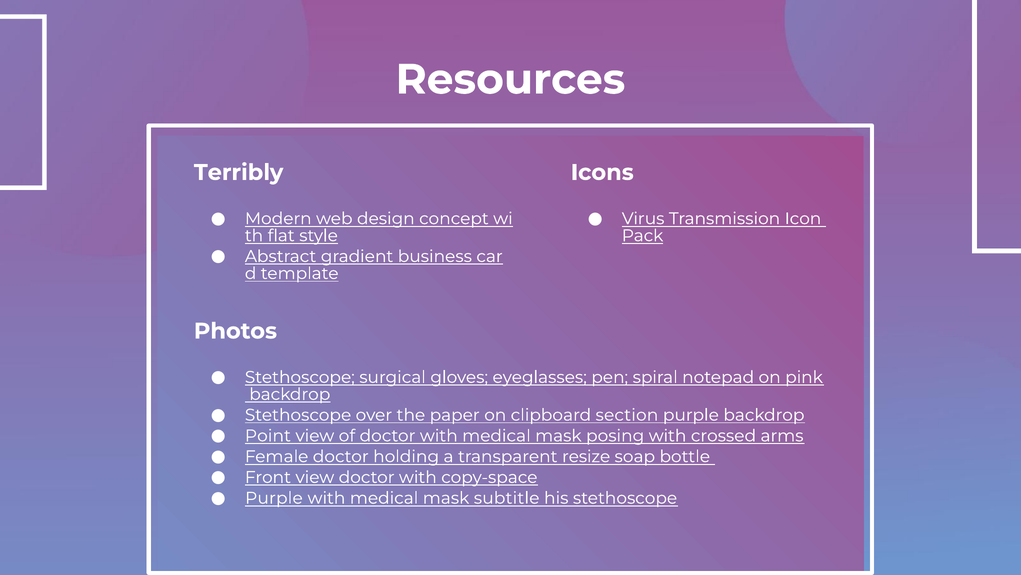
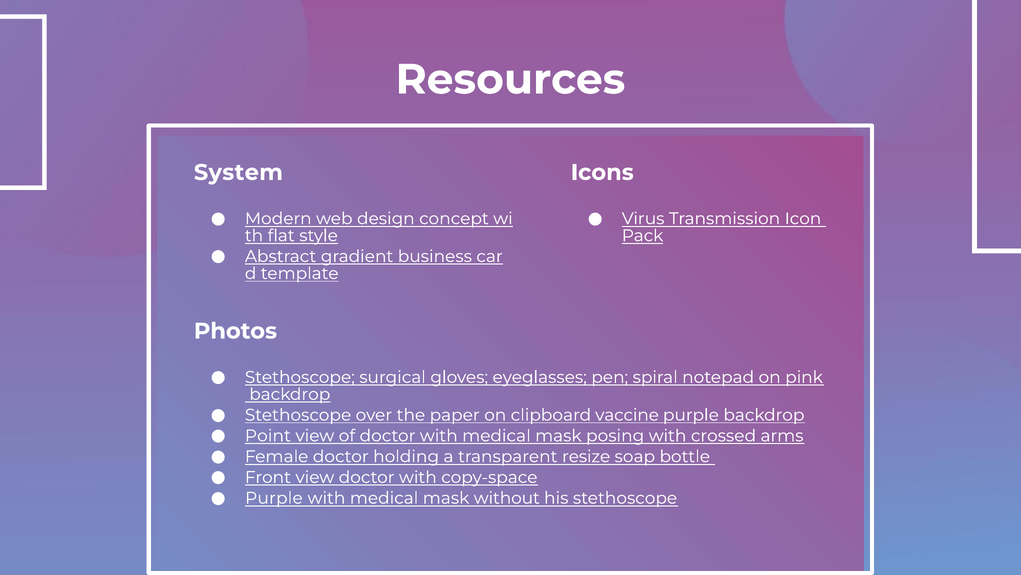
Terribly: Terribly -> System
section: section -> vaccine
subtitle: subtitle -> without
